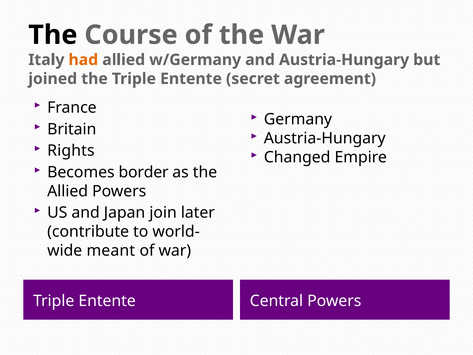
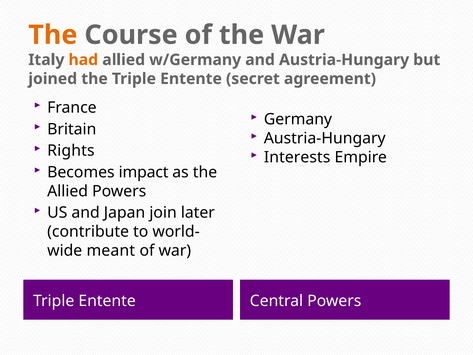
The at (53, 35) colour: black -> orange
Changed: Changed -> Interests
border: border -> impact
